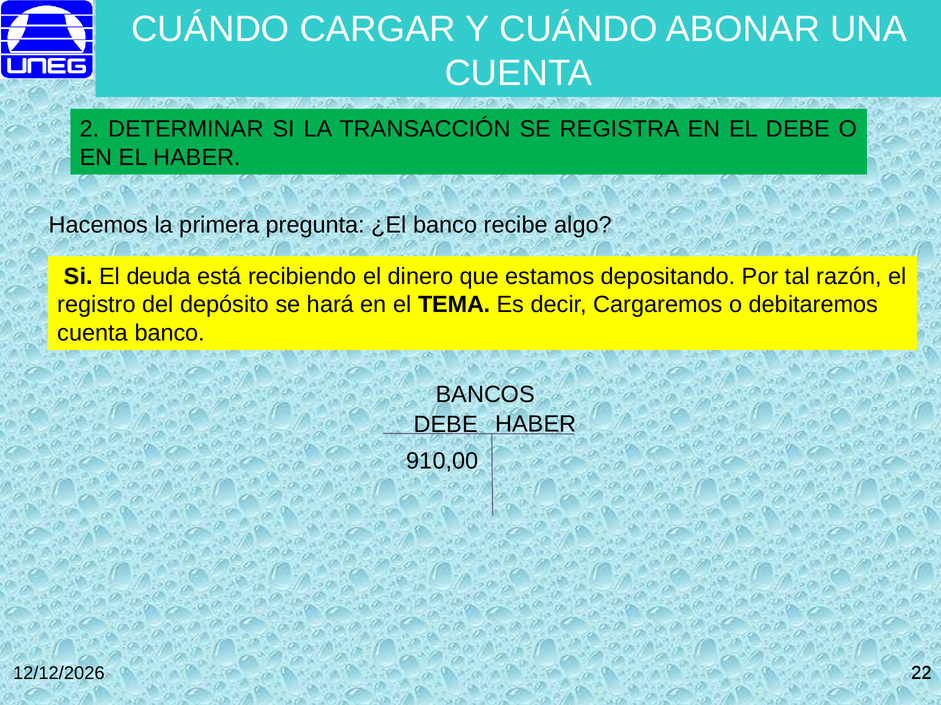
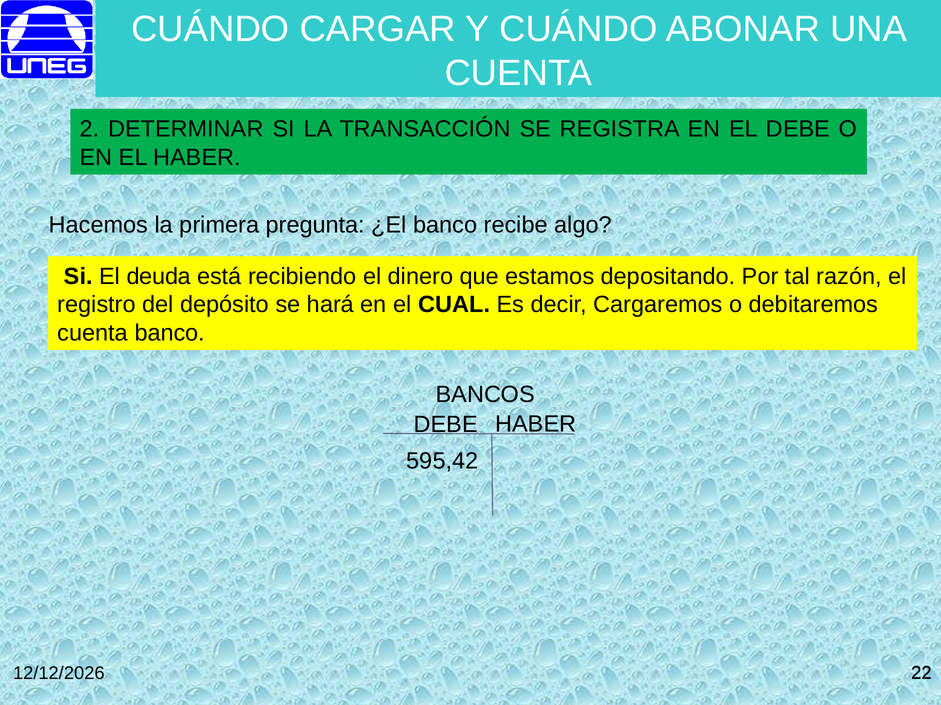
TEMA: TEMA -> CUAL
910,00: 910,00 -> 595,42
